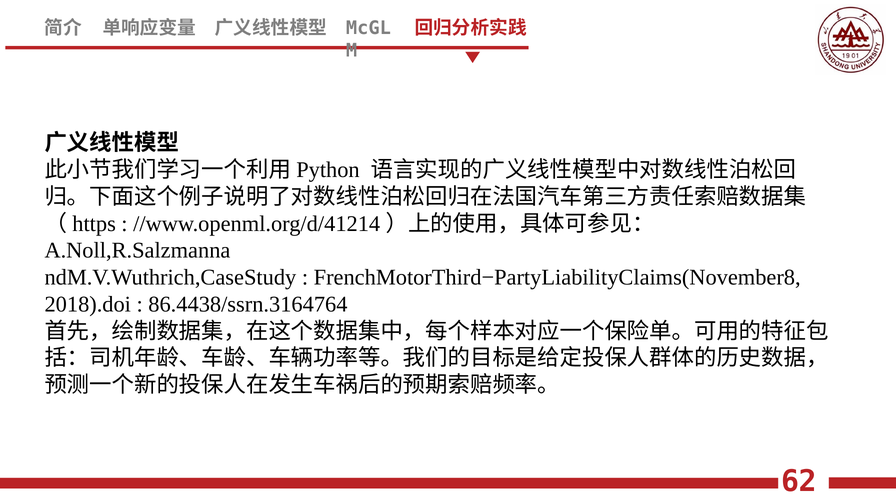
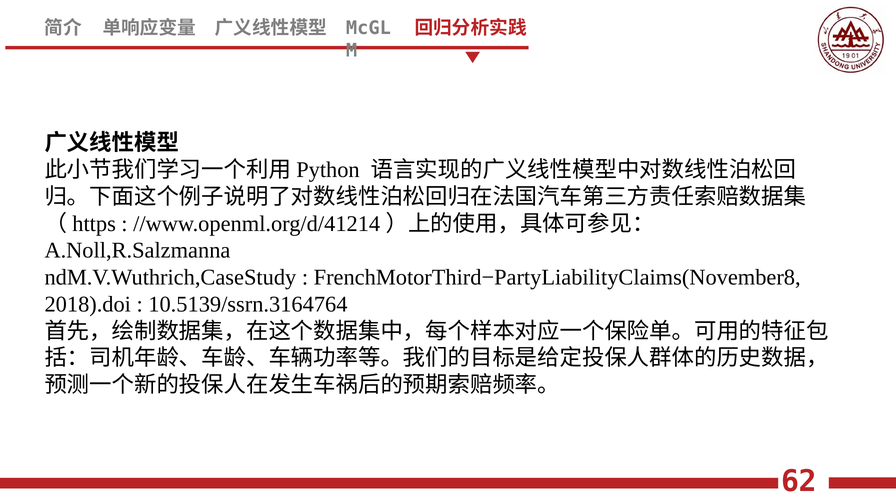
86.4438/ssrn.3164764: 86.4438/ssrn.3164764 -> 10.5139/ssrn.3164764
